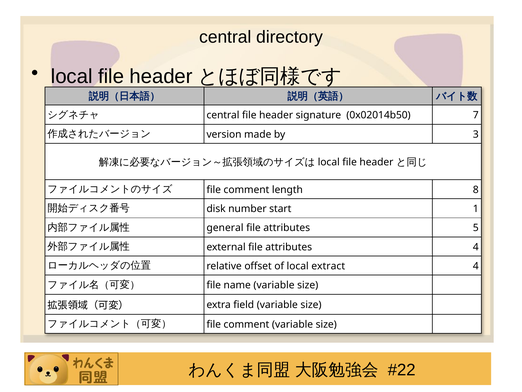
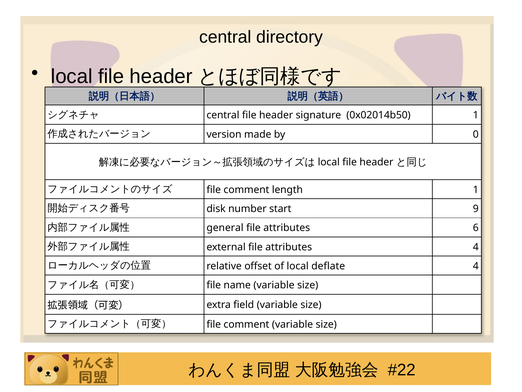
0x02014b50 7: 7 -> 1
3: 3 -> 0
length 8: 8 -> 1
1: 1 -> 9
5: 5 -> 6
extract: extract -> deflate
